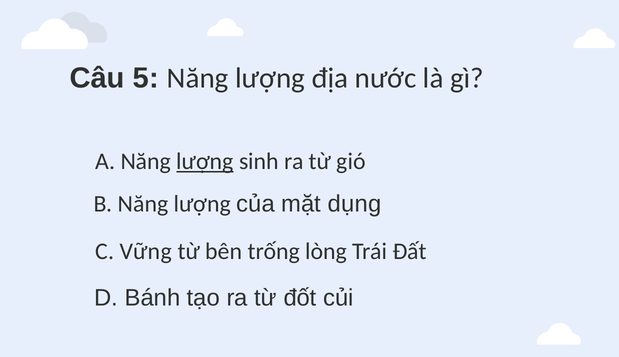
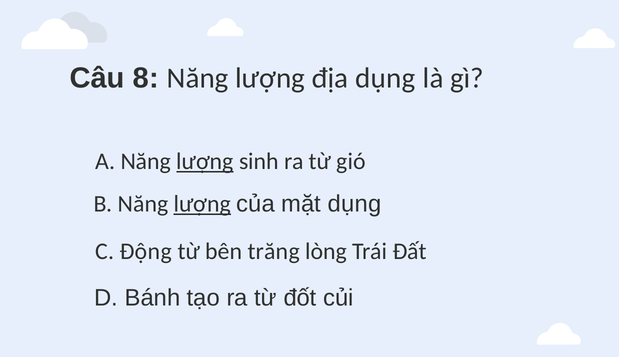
5: 5 -> 8
địa nước: nước -> dụng
lượng at (202, 204) underline: none -> present
Vững: Vững -> Động
trống: trống -> trăng
